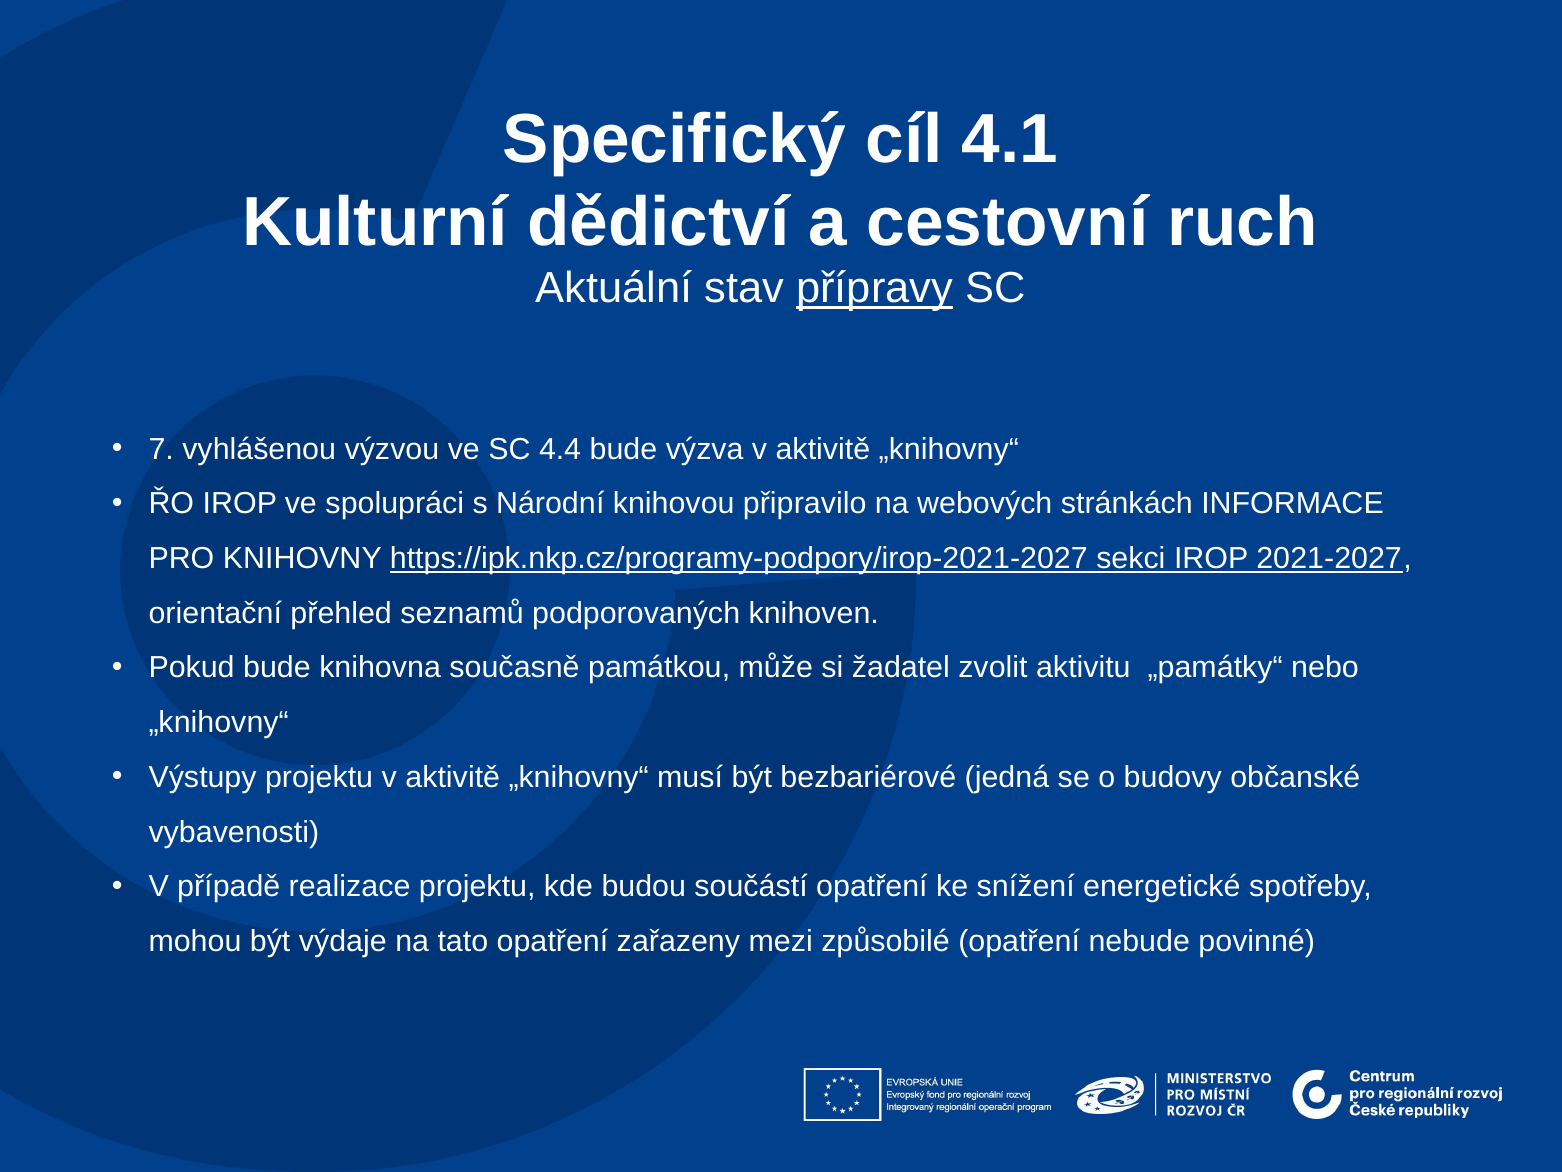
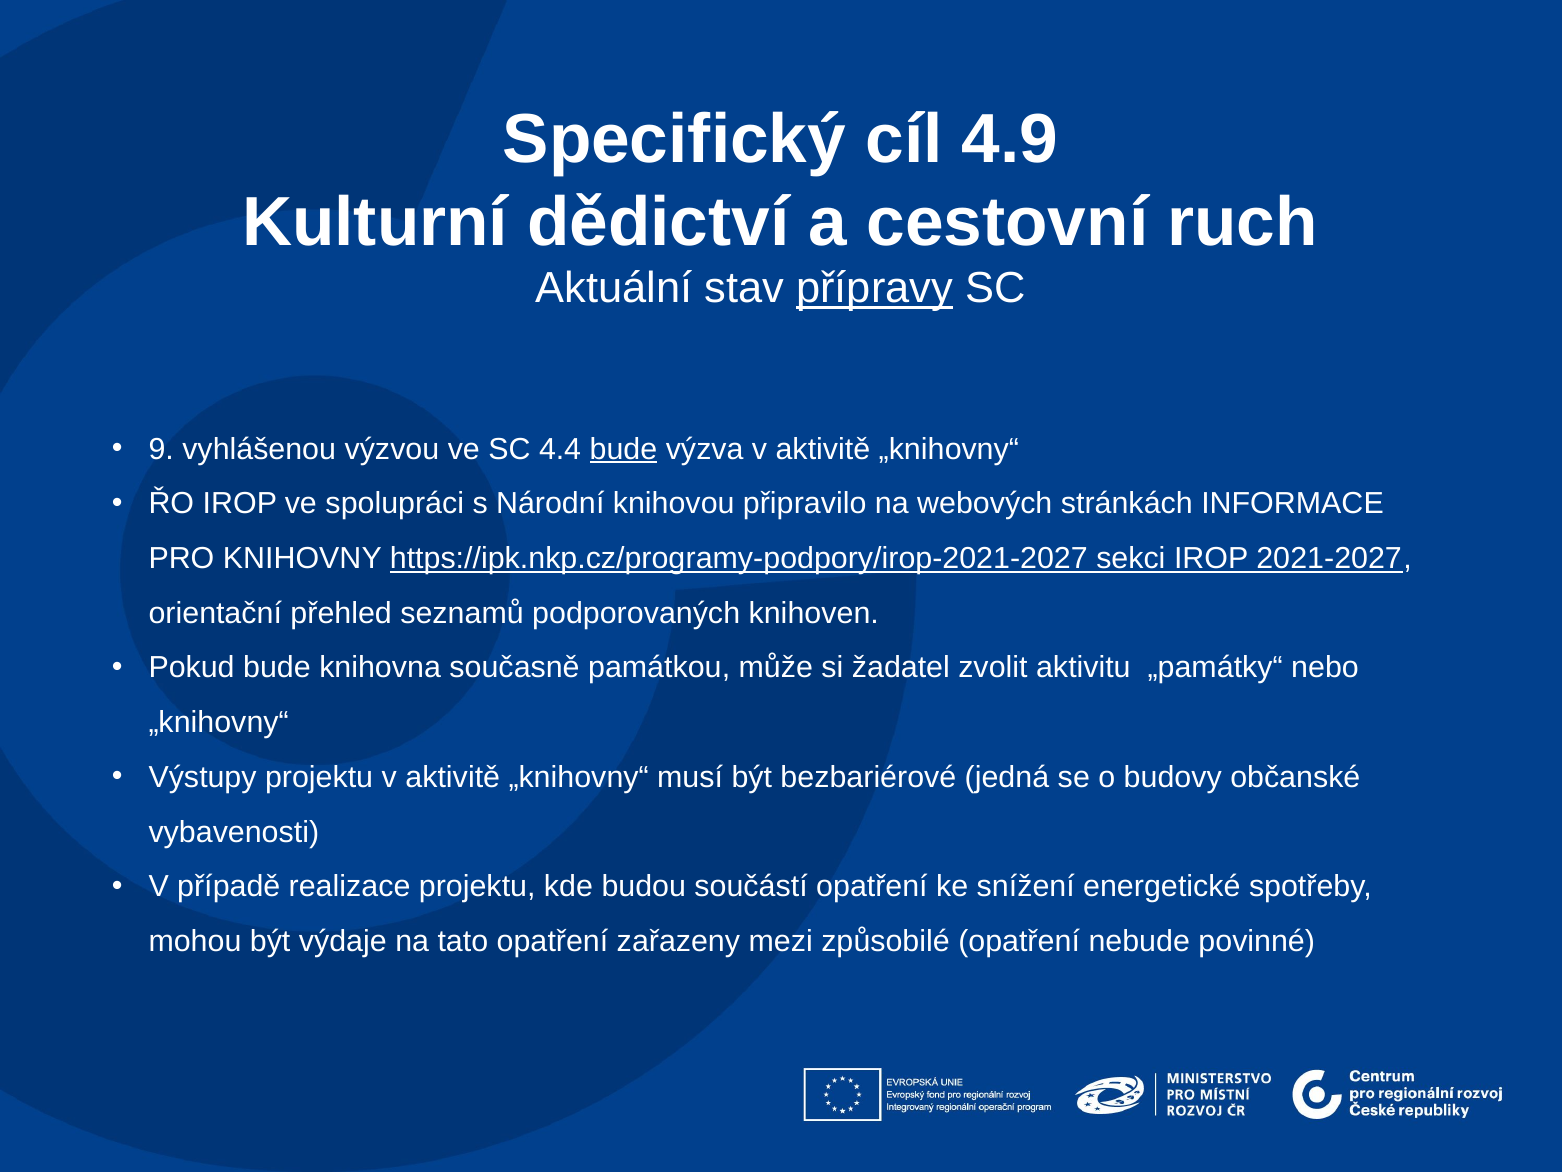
4.1: 4.1 -> 4.9
7: 7 -> 9
bude at (623, 449) underline: none -> present
